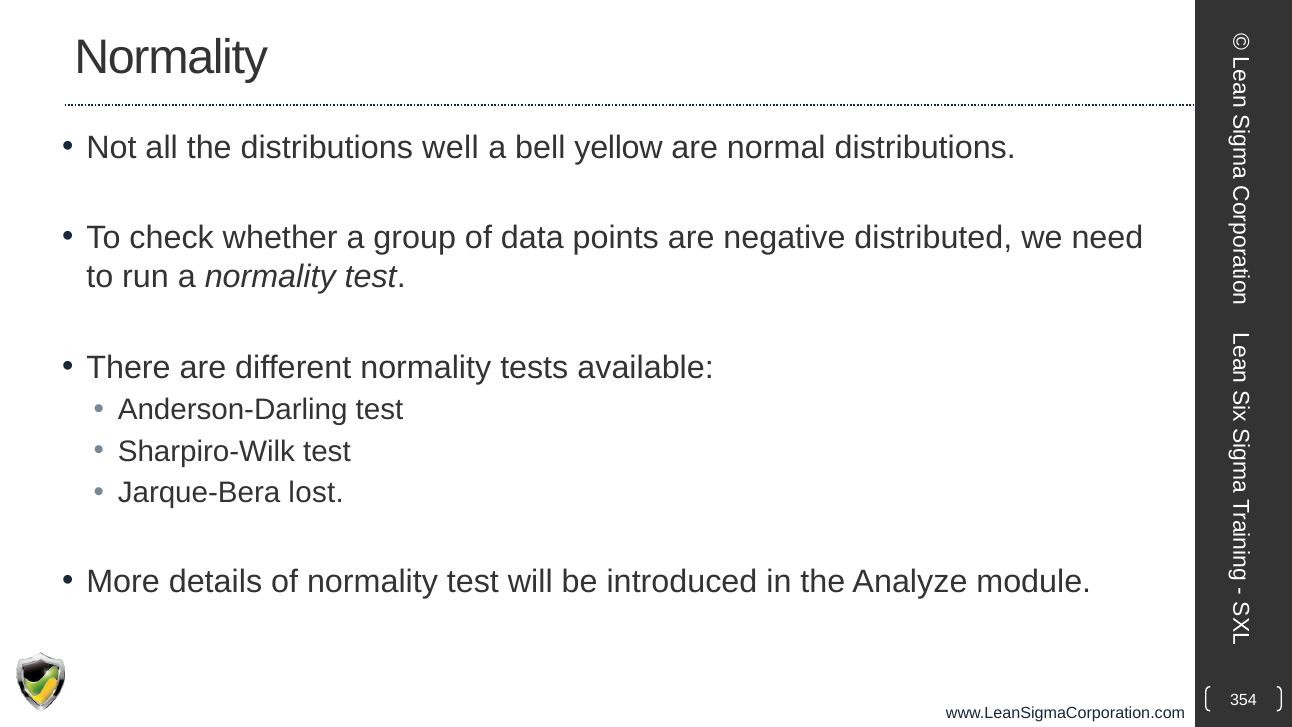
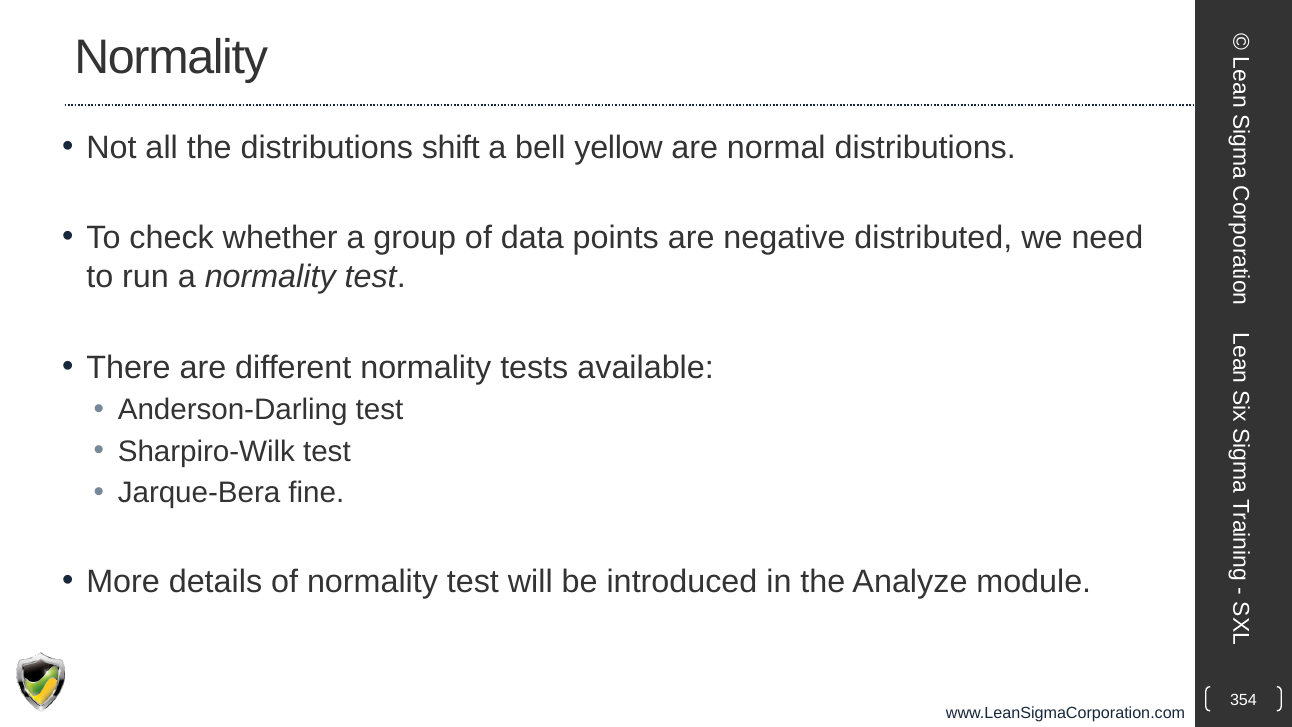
well: well -> shift
lost: lost -> fine
